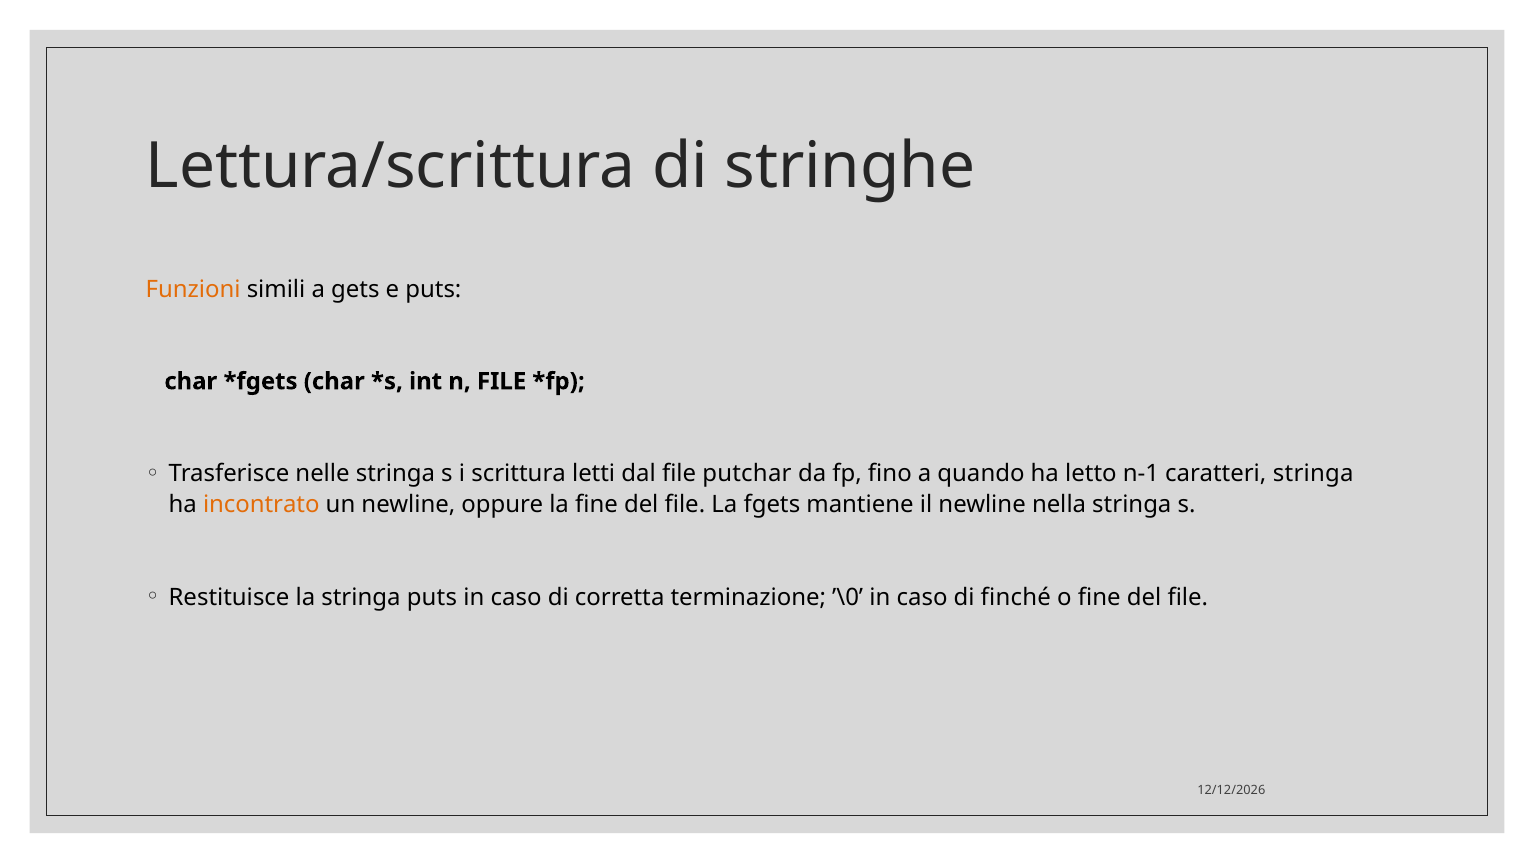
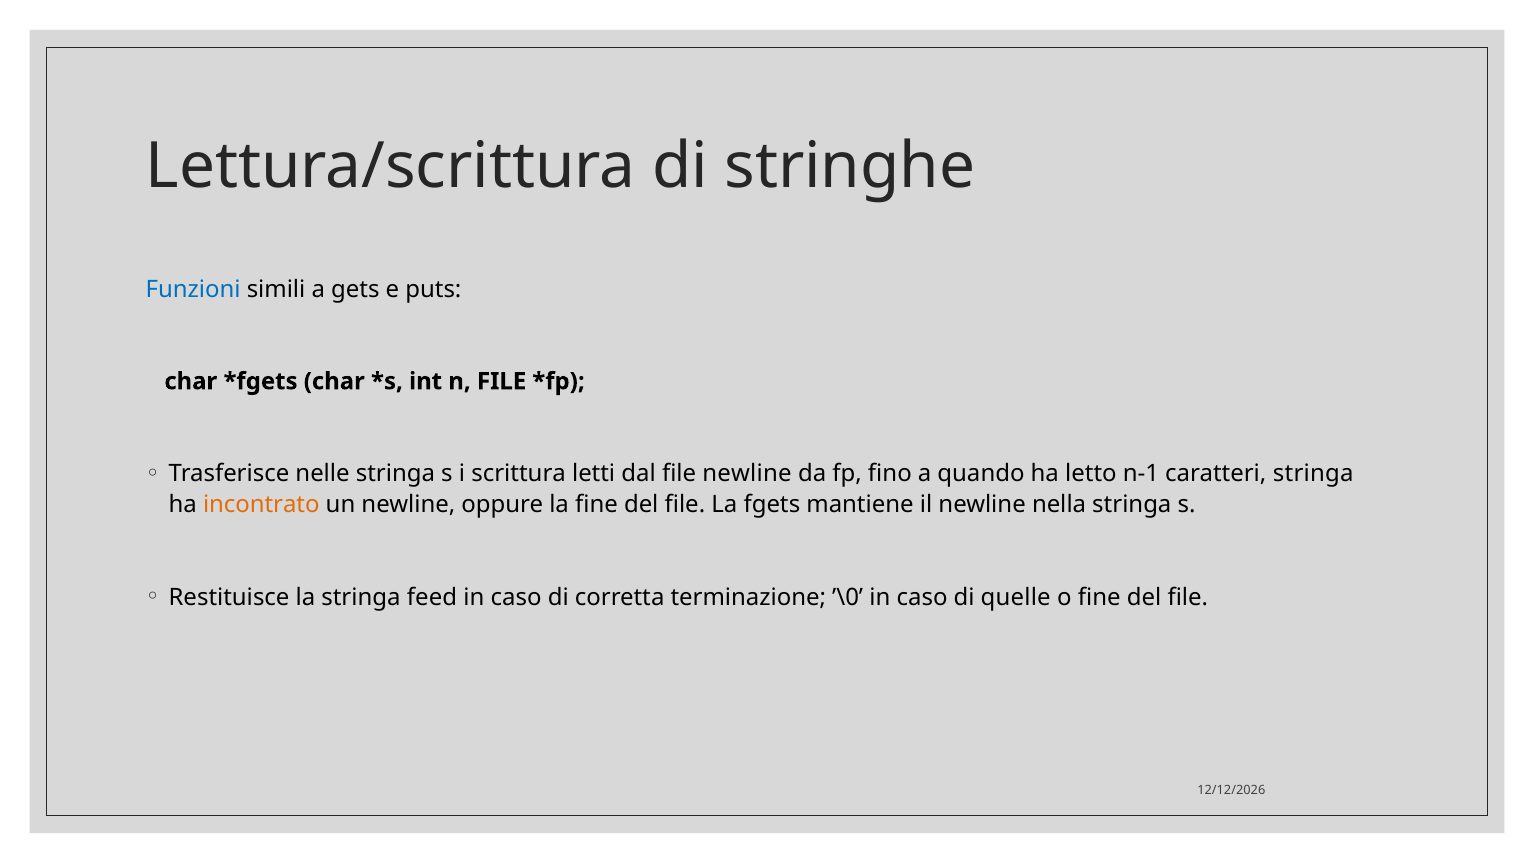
Funzioni colour: orange -> blue
file putchar: putchar -> newline
stringa puts: puts -> feed
finché: finché -> quelle
